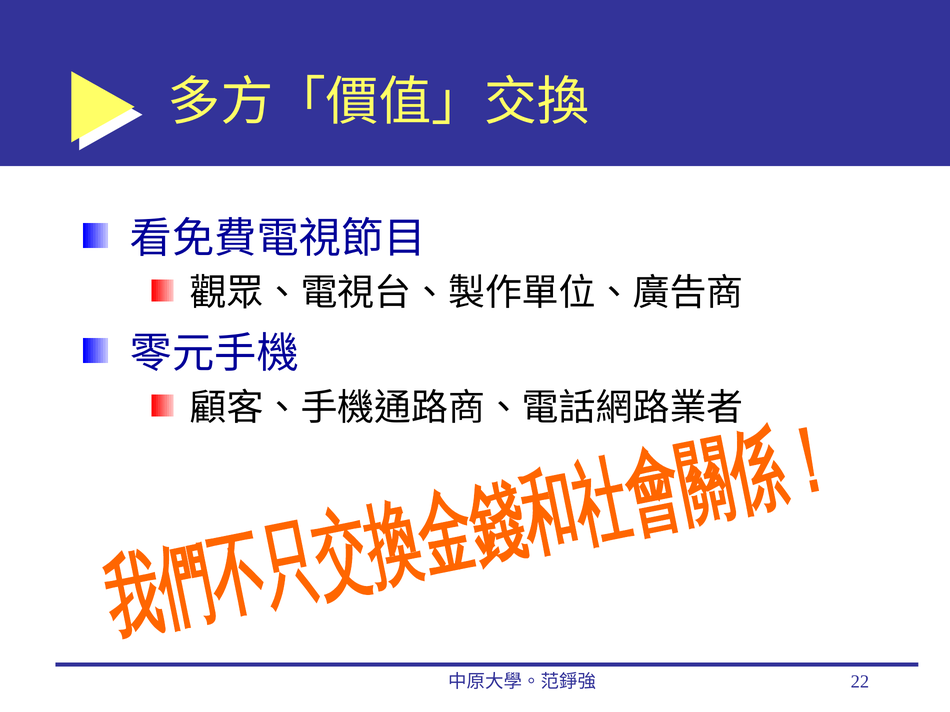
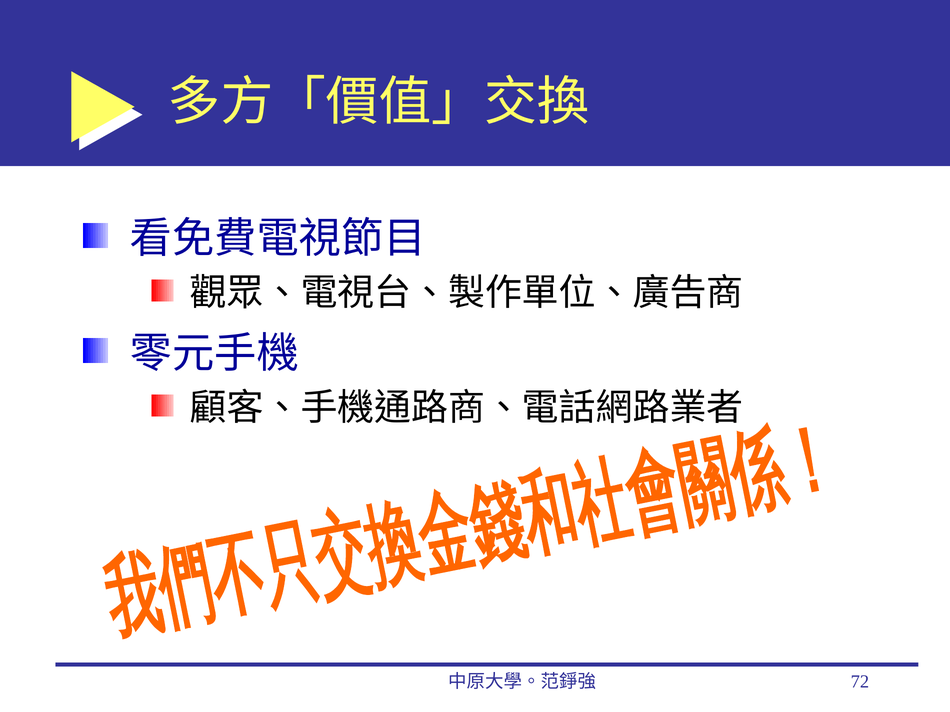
22: 22 -> 72
